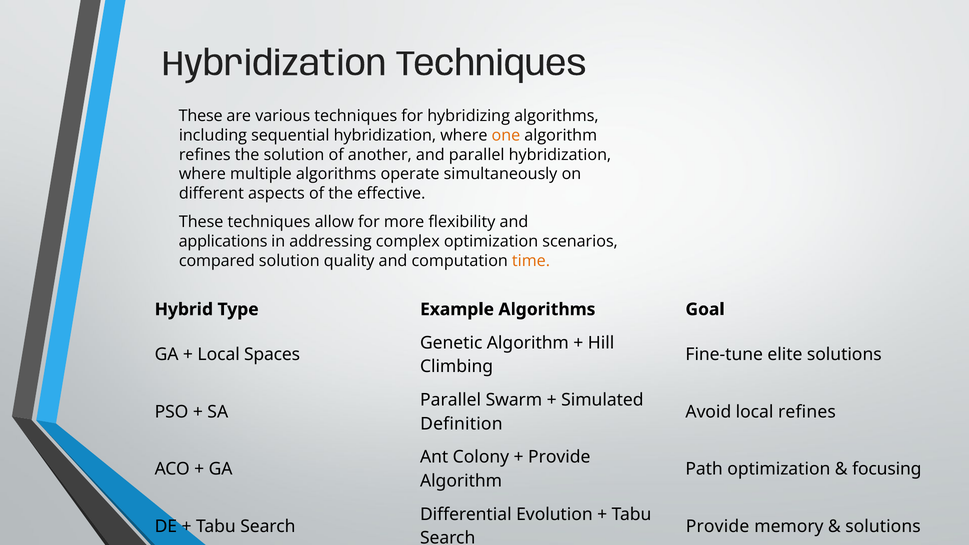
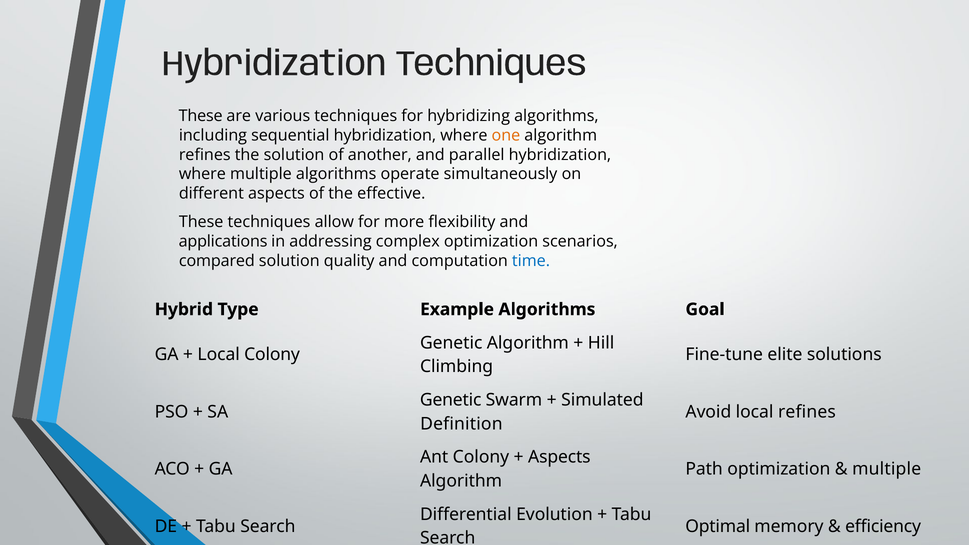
time colour: orange -> blue
Local Spaces: Spaces -> Colony
Parallel at (451, 400): Parallel -> Genetic
Provide at (559, 457): Provide -> Aspects
focusing at (887, 469): focusing -> multiple
Provide at (718, 526): Provide -> Optimal
solutions at (883, 526): solutions -> efficiency
